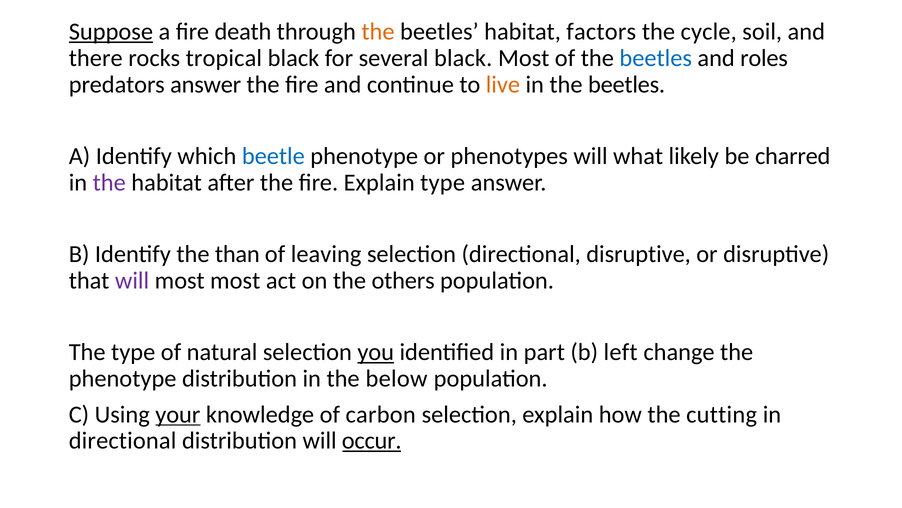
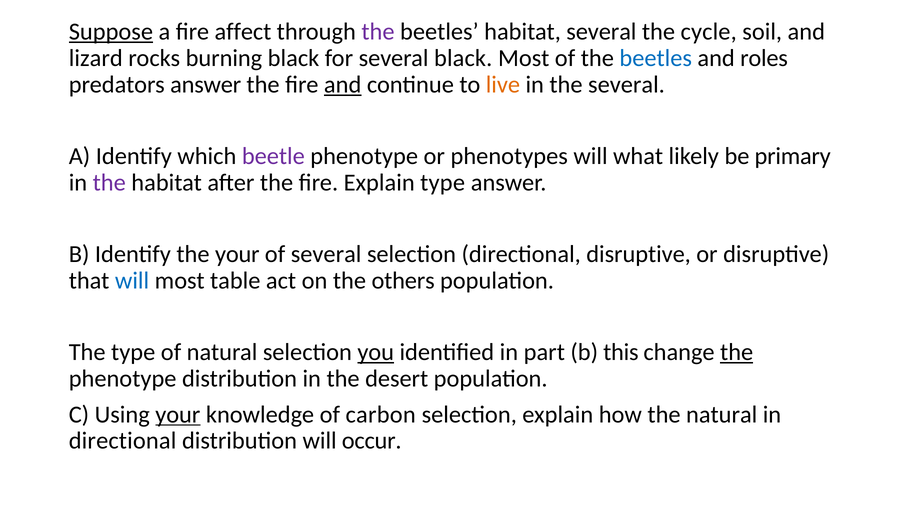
death: death -> affect
the at (378, 32) colour: orange -> purple
habitat factors: factors -> several
there: there -> lizard
tropical: tropical -> burning
and at (343, 84) underline: none -> present
in the beetles: beetles -> several
beetle colour: blue -> purple
charred: charred -> primary
the than: than -> your
of leaving: leaving -> several
will at (132, 280) colour: purple -> blue
most most: most -> table
left: left -> this
the at (737, 352) underline: none -> present
below: below -> desert
the cutting: cutting -> natural
occur underline: present -> none
